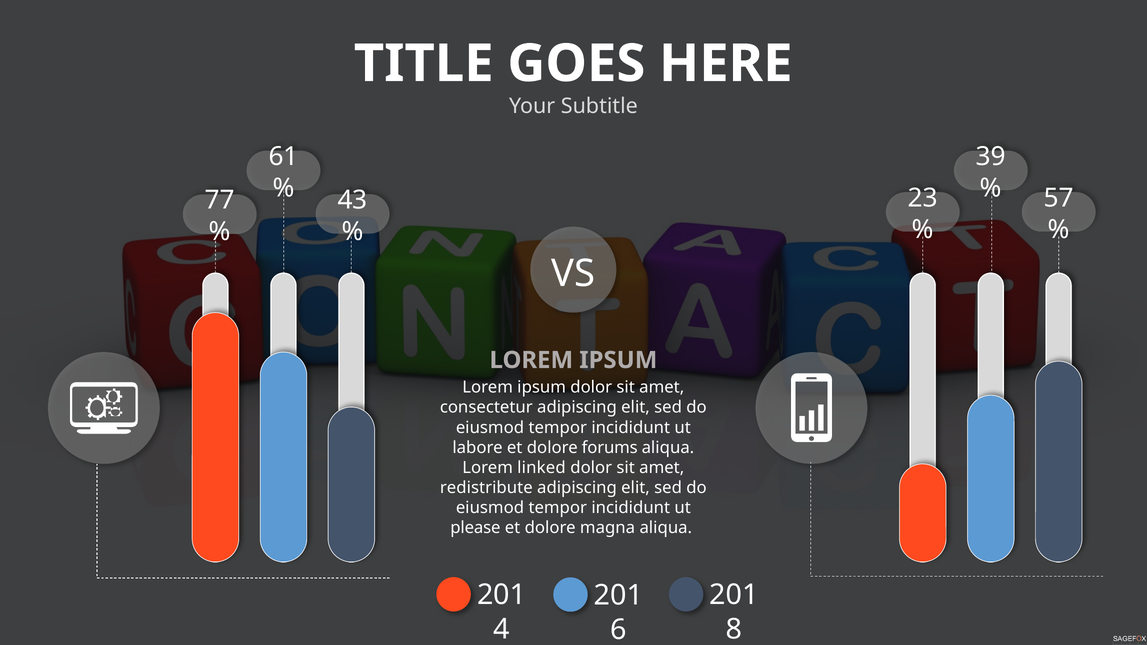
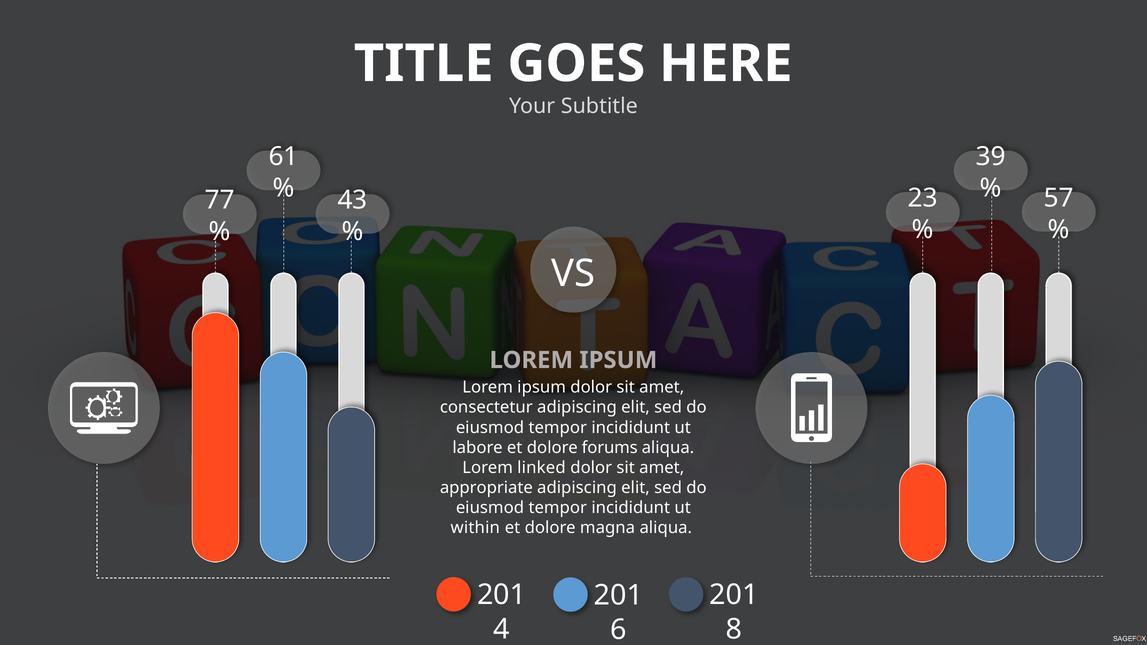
redistribute: redistribute -> appropriate
please: please -> within
